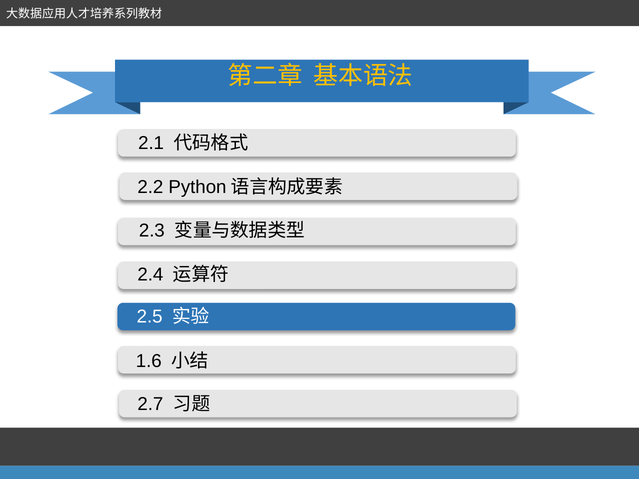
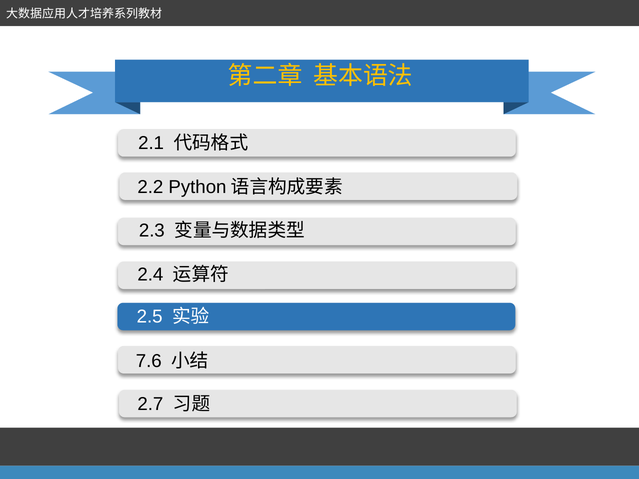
1.6: 1.6 -> 7.6
